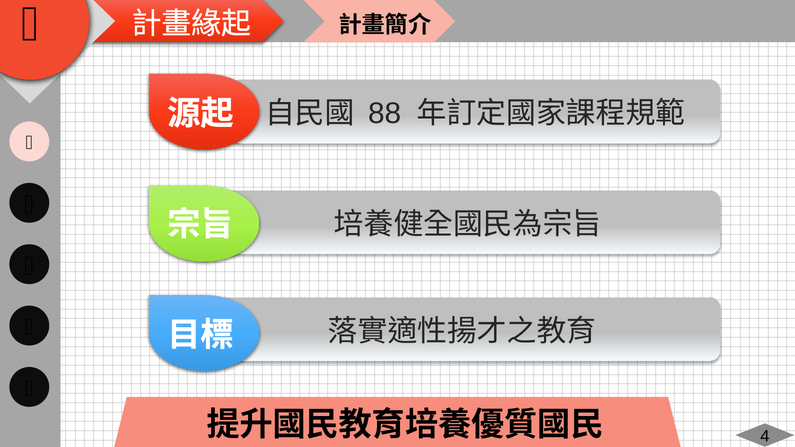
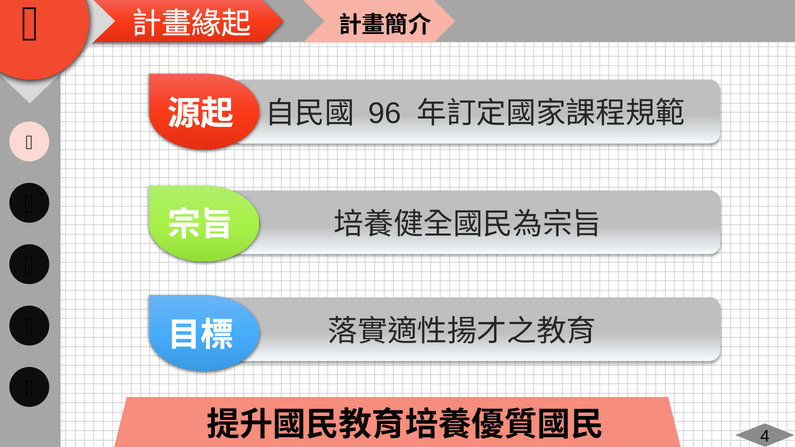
88: 88 -> 96
